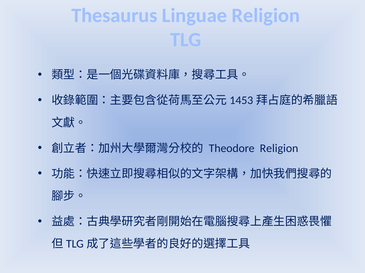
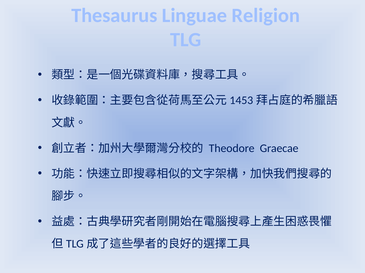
Theodore Religion: Religion -> Graecae
